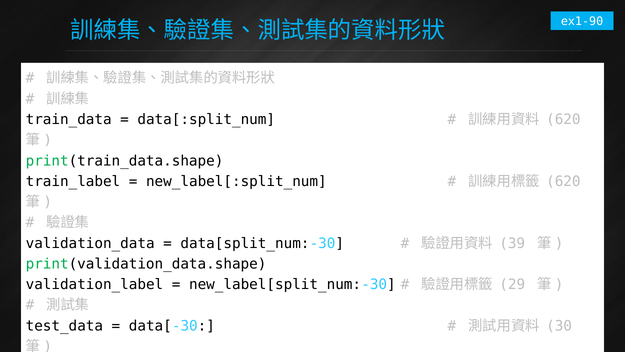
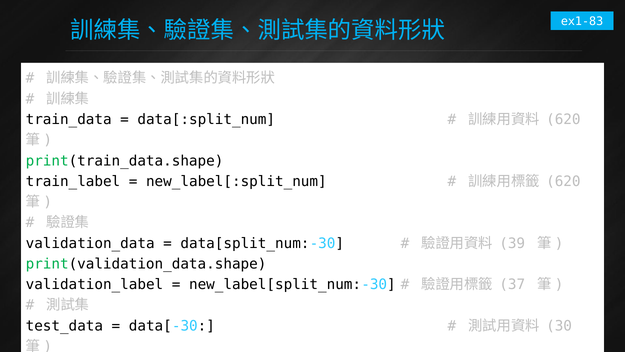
ex1-90: ex1-90 -> ex1-83
29: 29 -> 37
